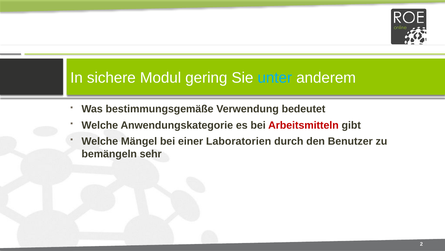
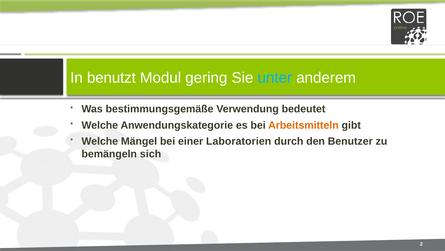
sichere: sichere -> benutzt
Arbeitsmitteln colour: red -> orange
sehr: sehr -> sich
